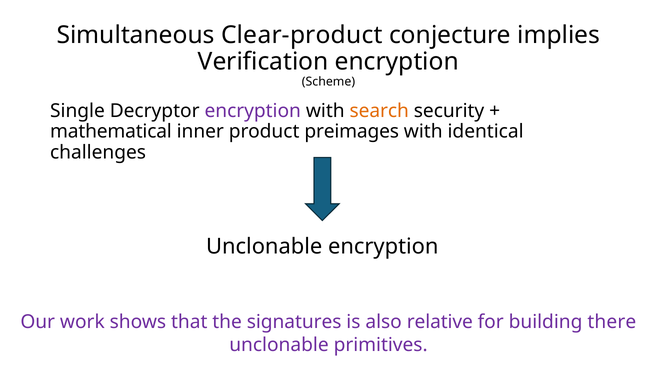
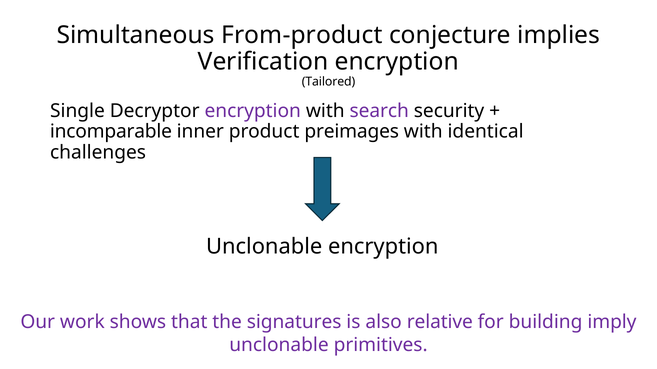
Clear-product: Clear-product -> From-product
Scheme: Scheme -> Tailored
search colour: orange -> purple
mathematical: mathematical -> incomparable
there: there -> imply
